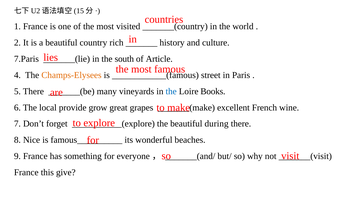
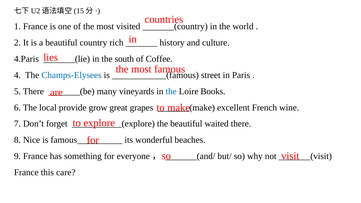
7.Paris: 7.Paris -> 4.Paris
Article: Article -> Coffee
Champs-Elysees colour: orange -> blue
during: during -> waited
give: give -> care
